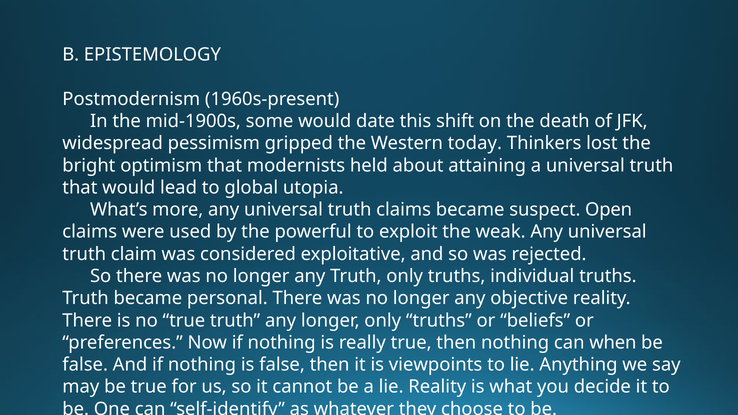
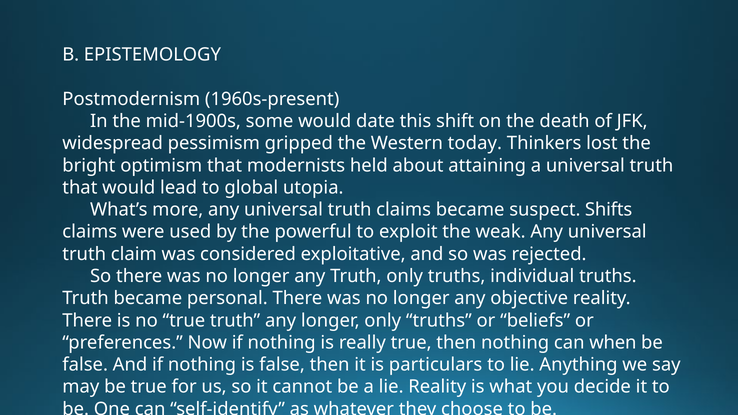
Open: Open -> Shifts
viewpoints: viewpoints -> particulars
